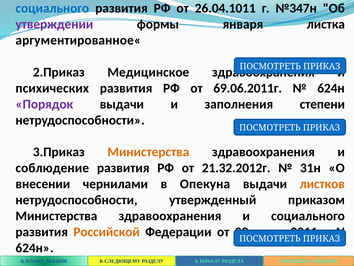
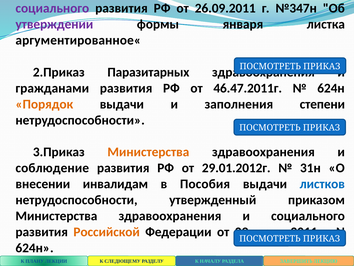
социального at (52, 8) colour: blue -> purple
26.04.1011: 26.04.1011 -> 26.09.2011
Медицинское: Медицинское -> Паразитарных
психических: психических -> гражданами
69.06.2011г: 69.06.2011г -> 46.47.2011г
Порядок colour: purple -> orange
21.32.2012г: 21.32.2012г -> 29.01.2012г
чернилами: чернилами -> инвалидам
Опекуна: Опекуна -> Пособия
листков colour: orange -> blue
